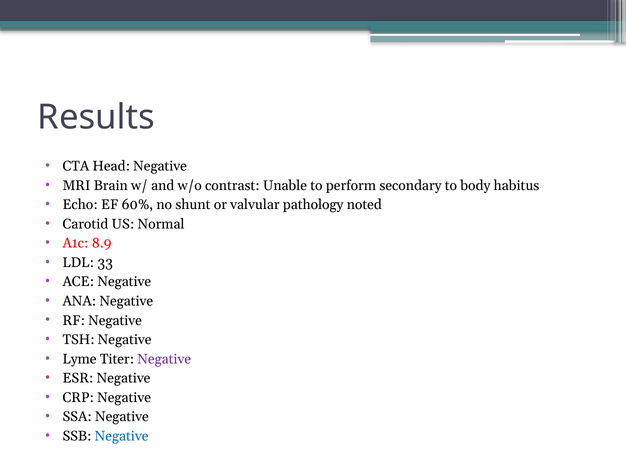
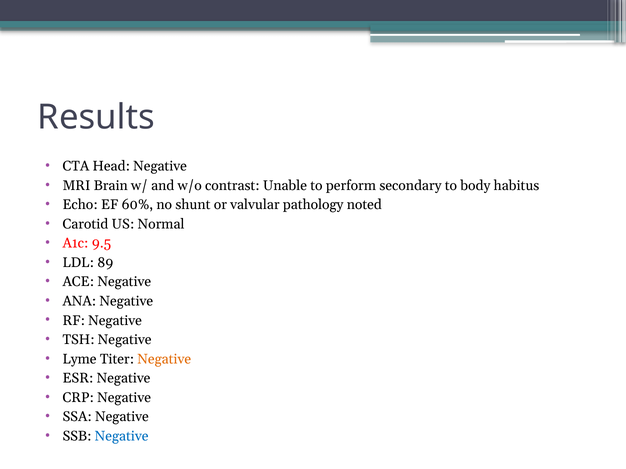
8.9: 8.9 -> 9.5
33: 33 -> 89
Negative at (164, 359) colour: purple -> orange
